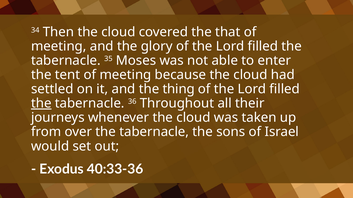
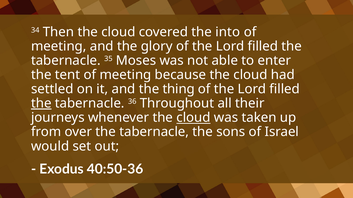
that: that -> into
cloud at (193, 118) underline: none -> present
40:33-36: 40:33-36 -> 40:50-36
